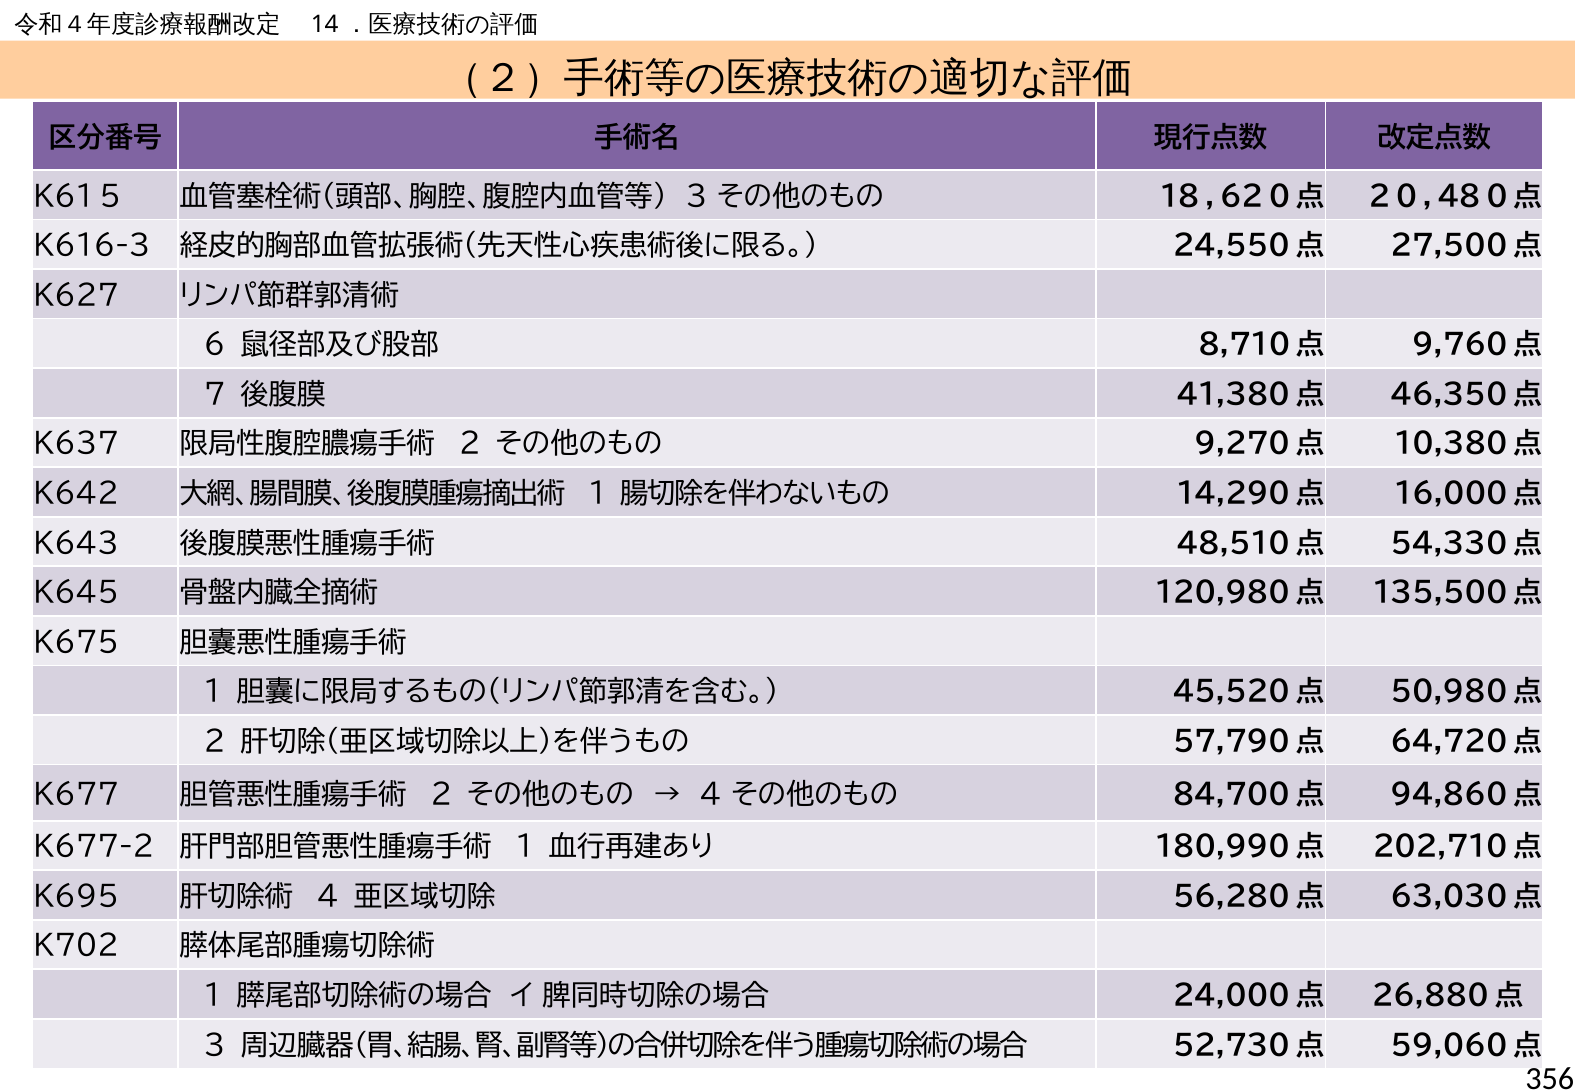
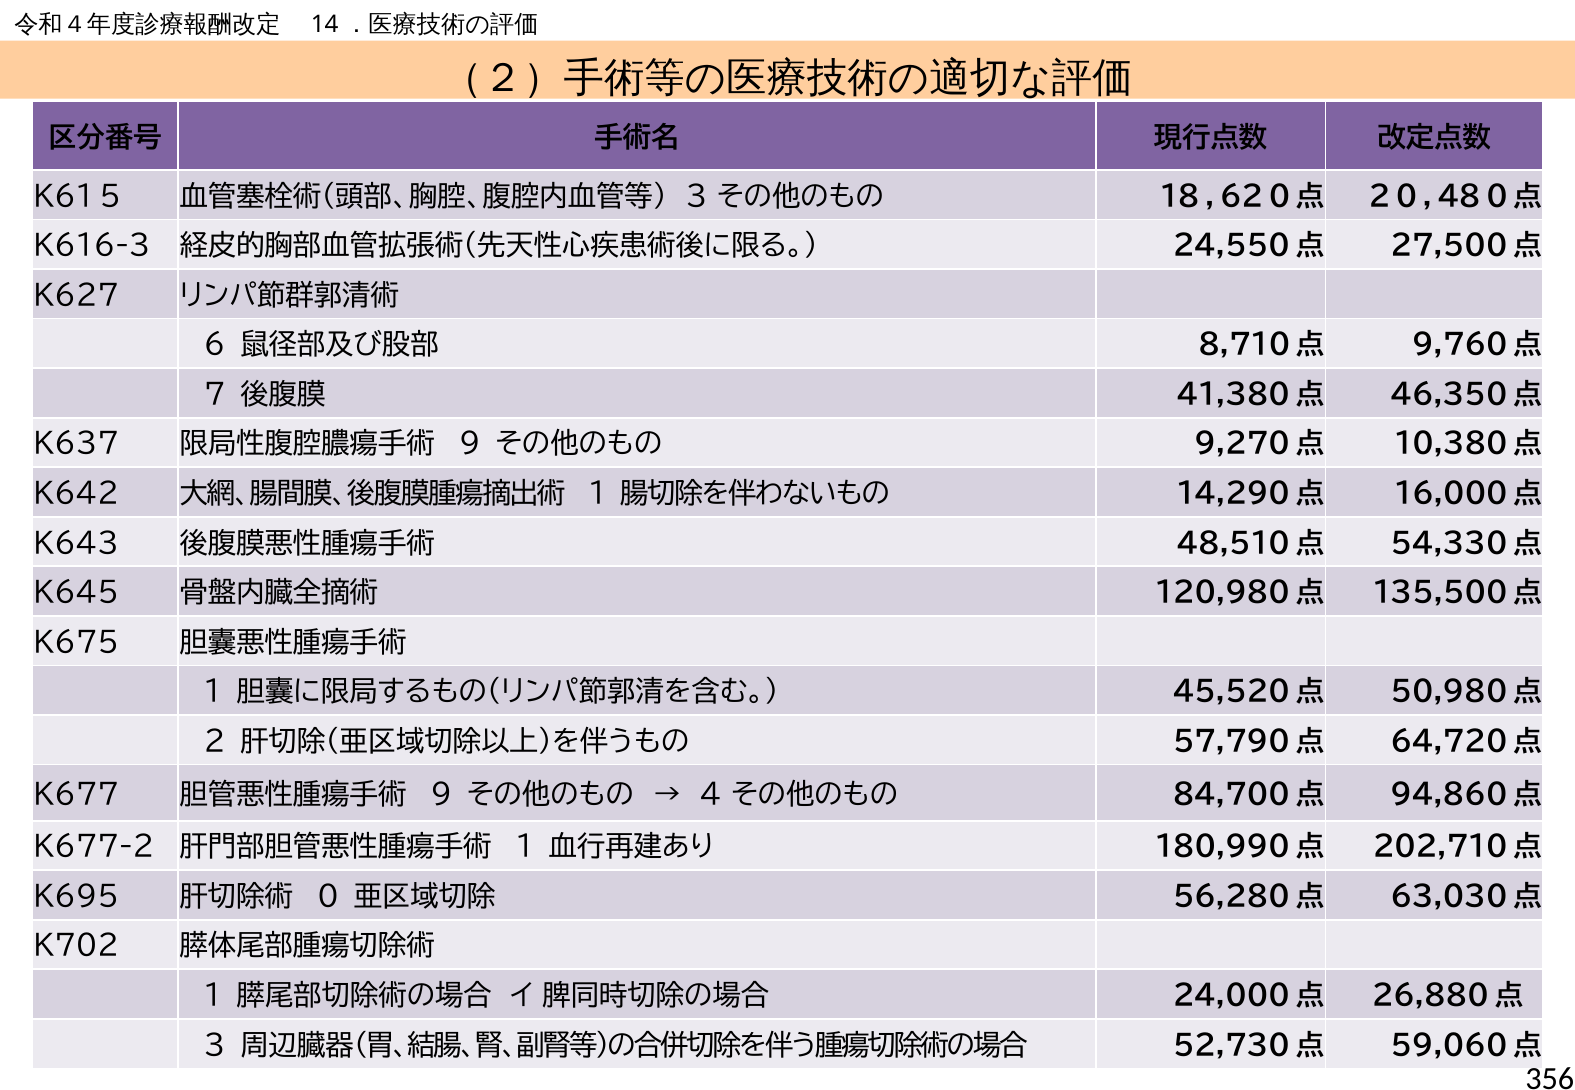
2 at (470, 445): 2 -> 9
2 at (441, 795): 2 -> 9
4: 4 -> 0
